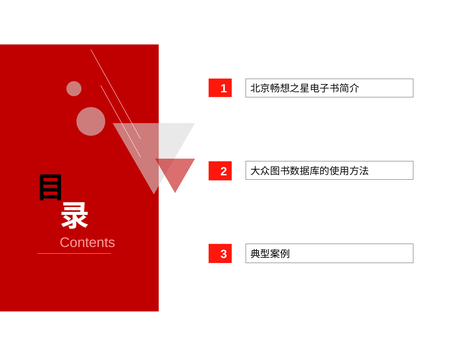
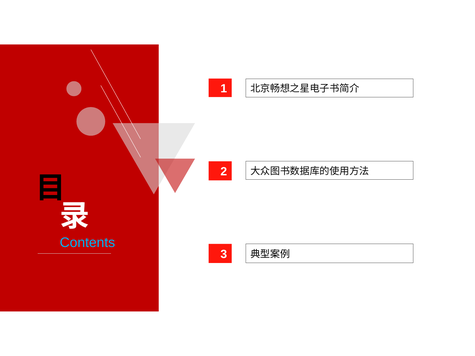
Contents colour: pink -> light blue
